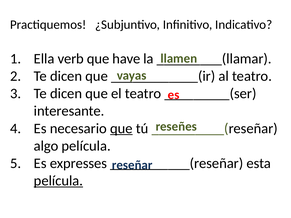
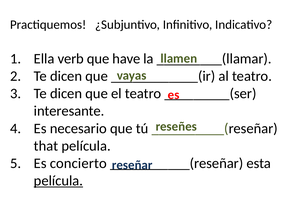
que at (121, 129) underline: present -> none
algo: algo -> that
expresses: expresses -> concierto
